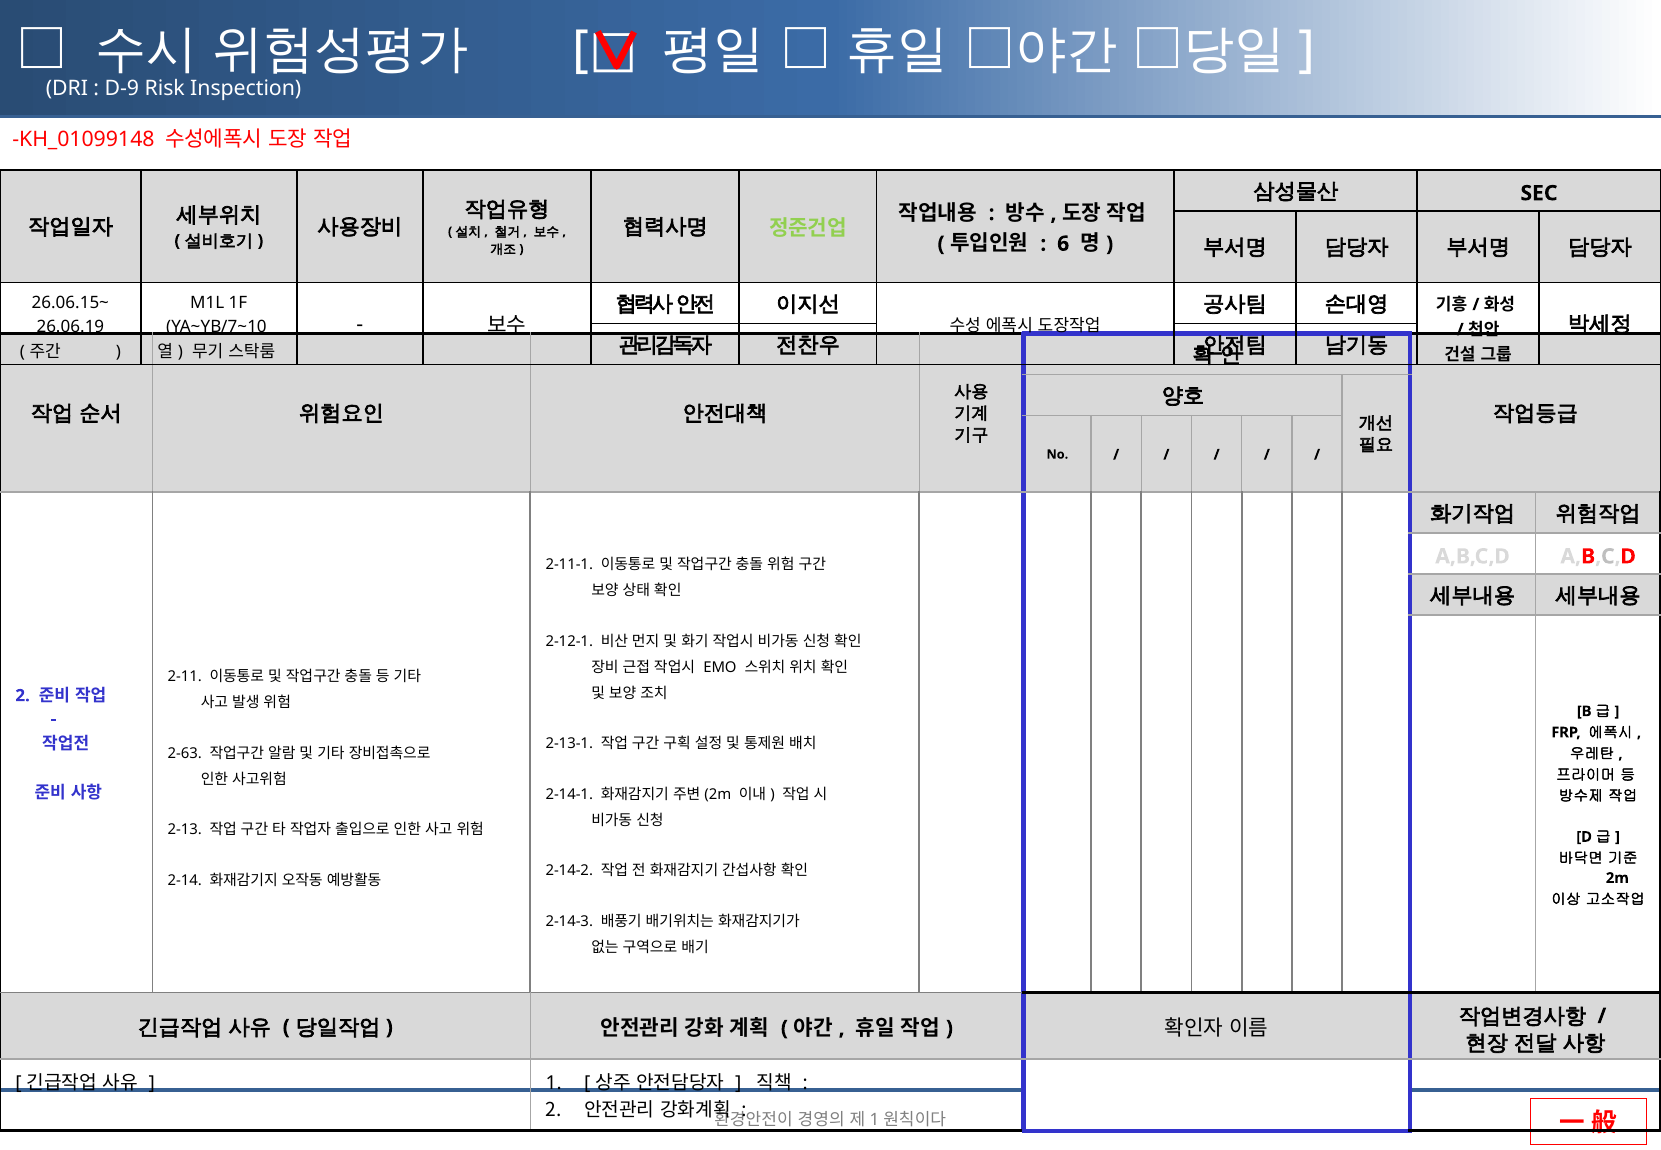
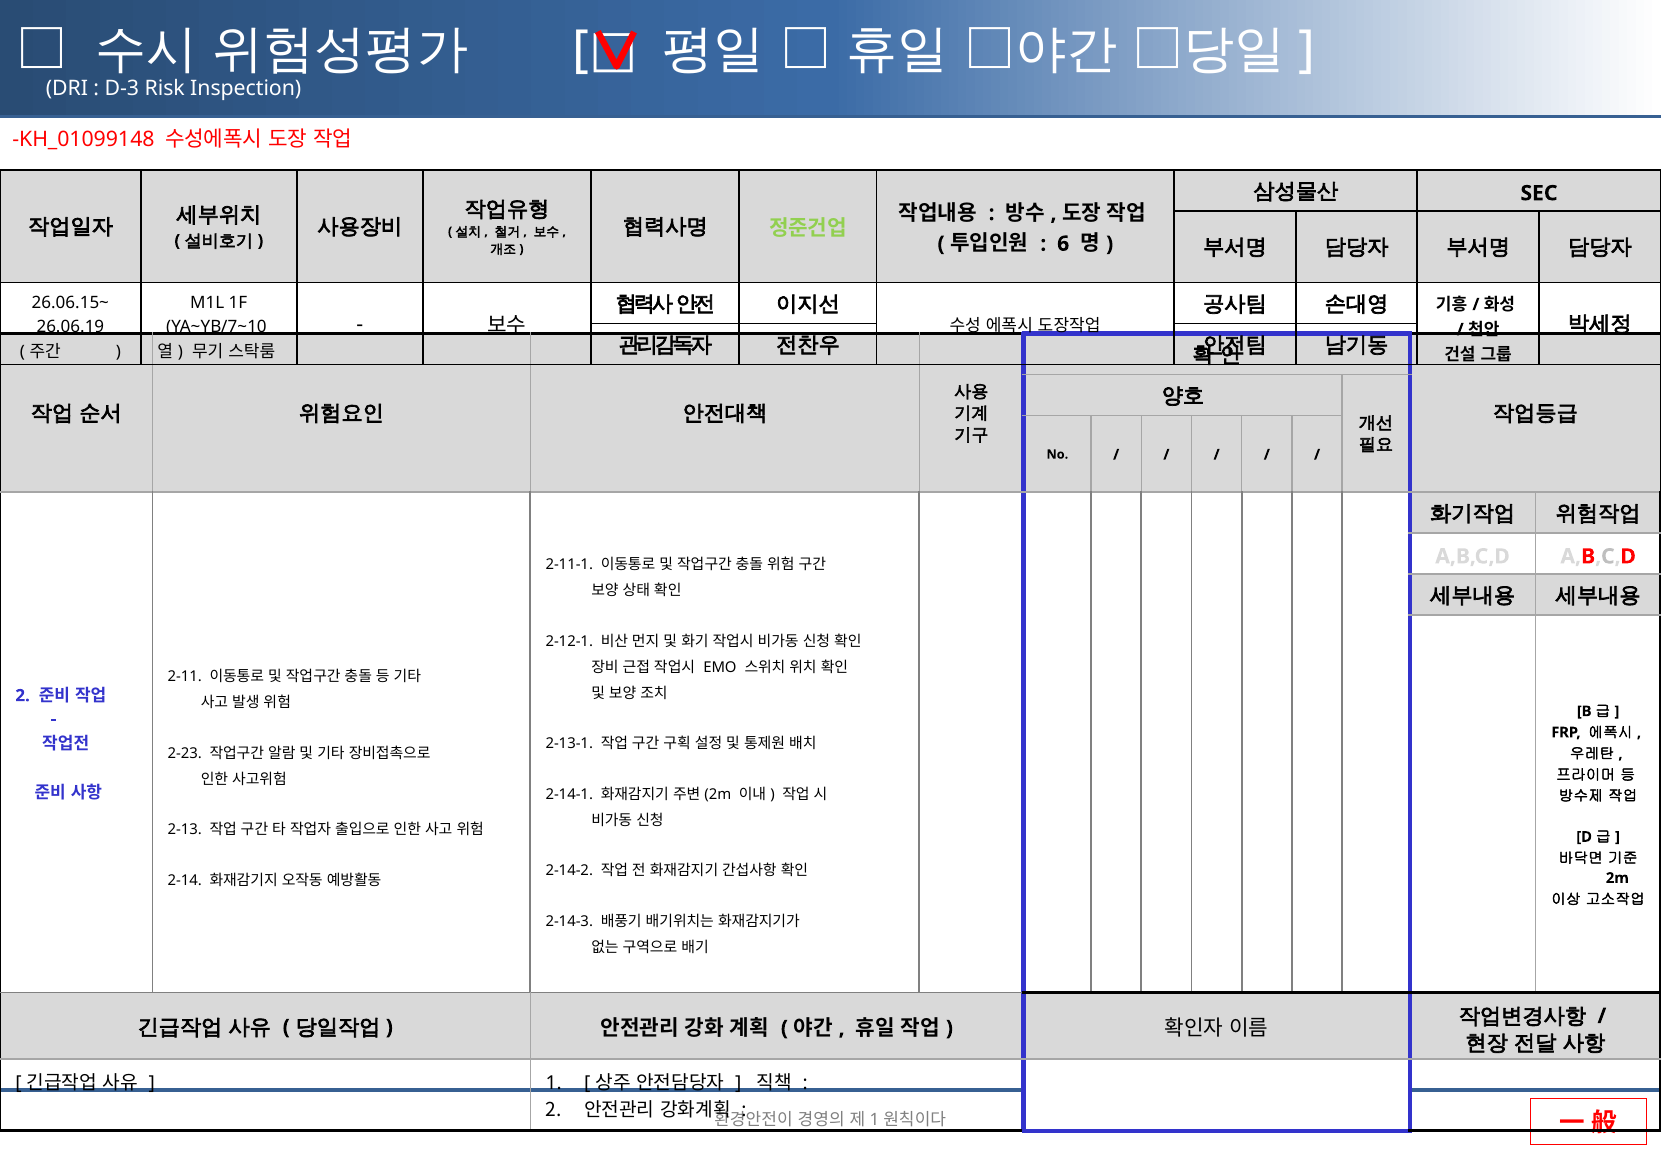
D-9: D-9 -> D-3
2-63: 2-63 -> 2-23
